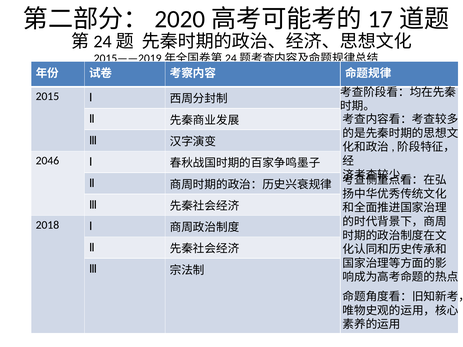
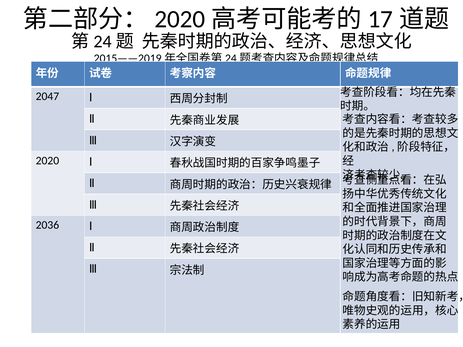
2015: 2015 -> 2047
2046: 2046 -> 2020
2018: 2018 -> 2036
